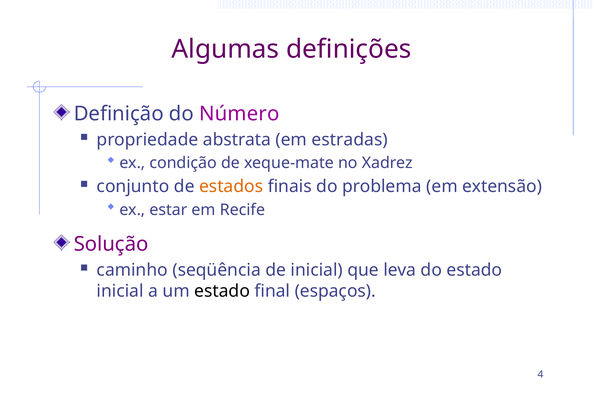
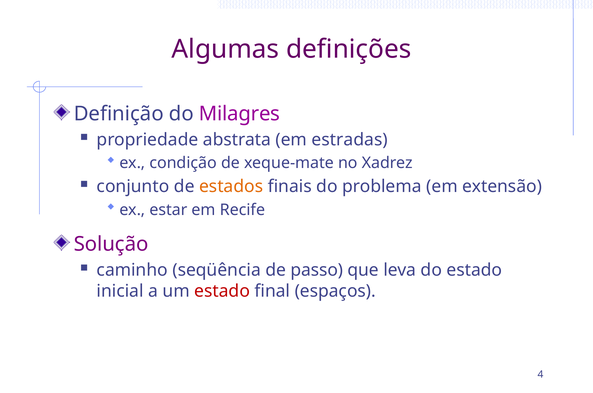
Número: Número -> Milagres
de inicial: inicial -> passo
estado at (222, 292) colour: black -> red
